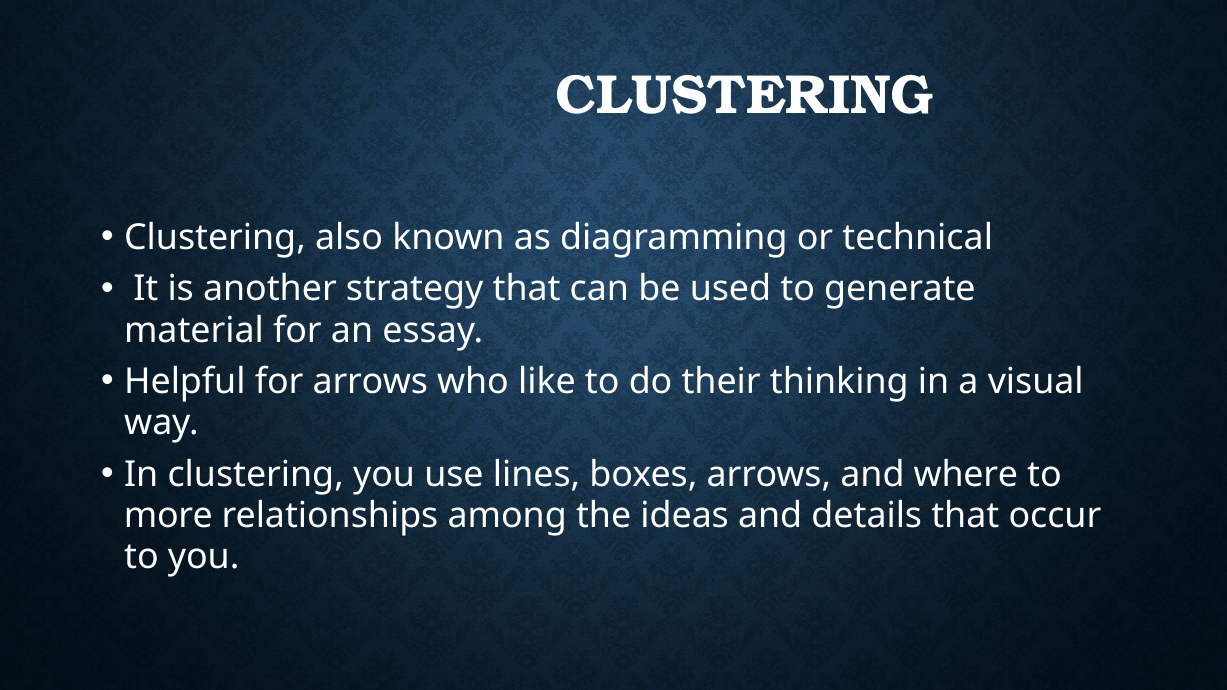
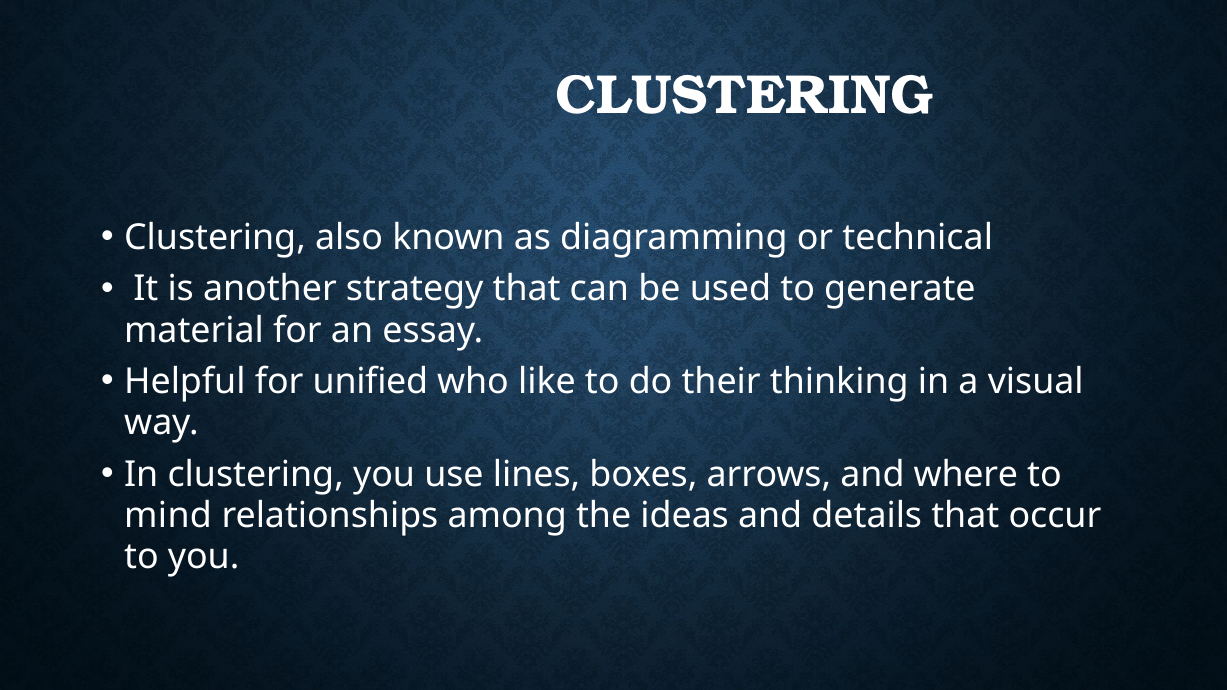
for arrows: arrows -> unified
more: more -> mind
